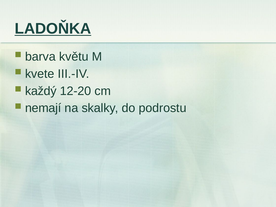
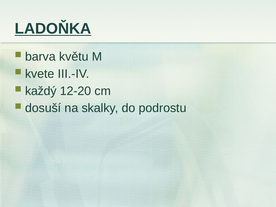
nemají: nemají -> dosuší
